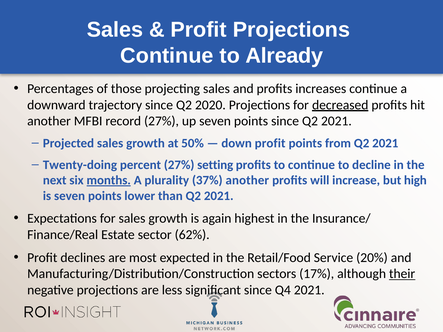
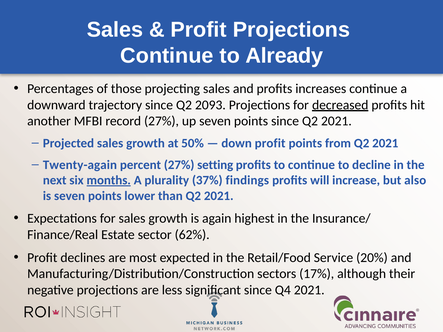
2020: 2020 -> 2093
Twenty-doing: Twenty-doing -> Twenty-again
37% another: another -> findings
high: high -> also
their underline: present -> none
